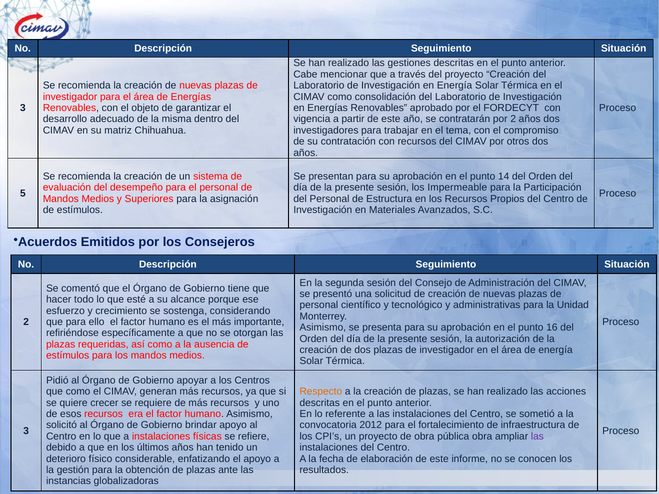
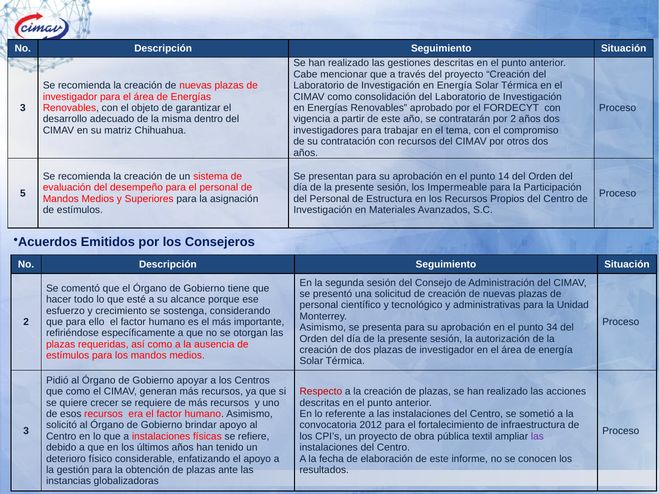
16: 16 -> 34
Respecto colour: orange -> red
pública obra: obra -> textil
